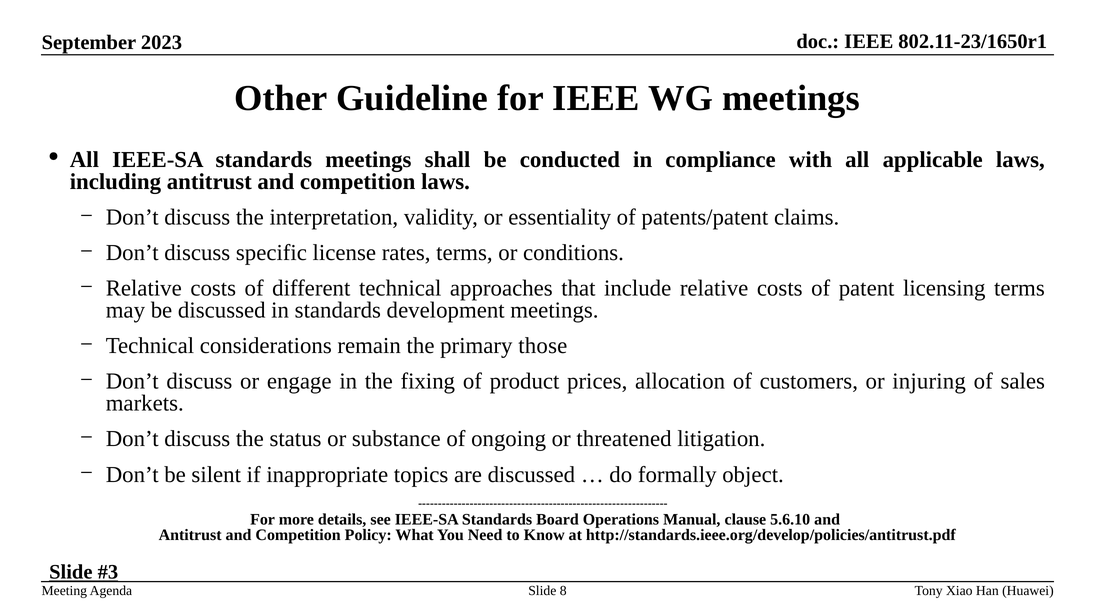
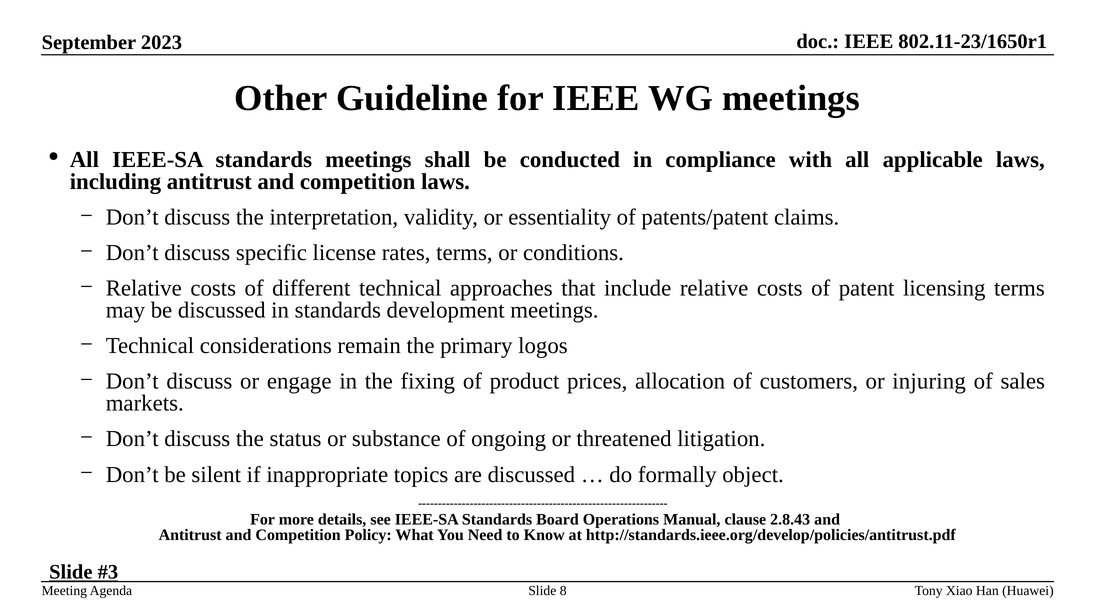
those: those -> logos
5.6.10: 5.6.10 -> 2.8.43
